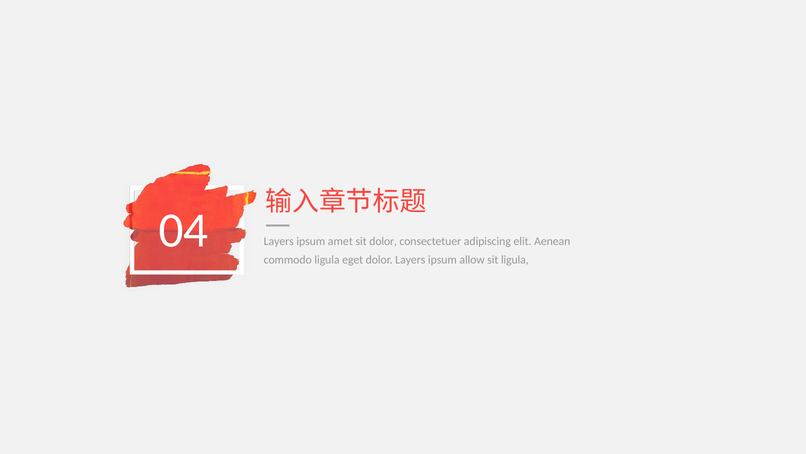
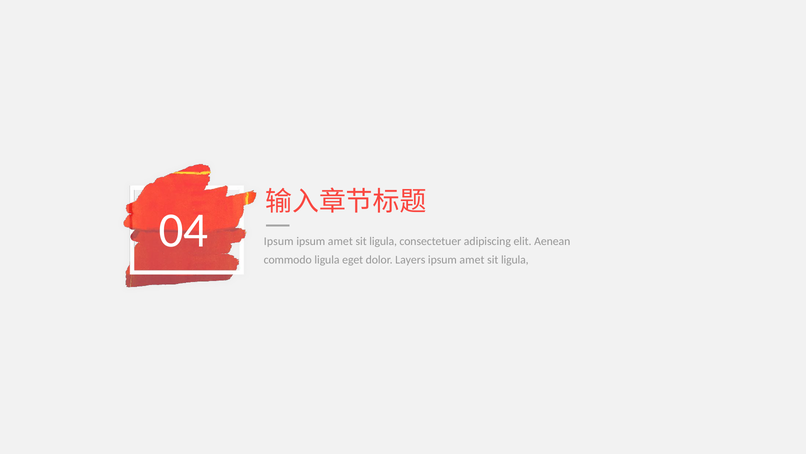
Layers at (279, 241): Layers -> Ipsum
dolor at (383, 241): dolor -> ligula
allow at (472, 260): allow -> amet
